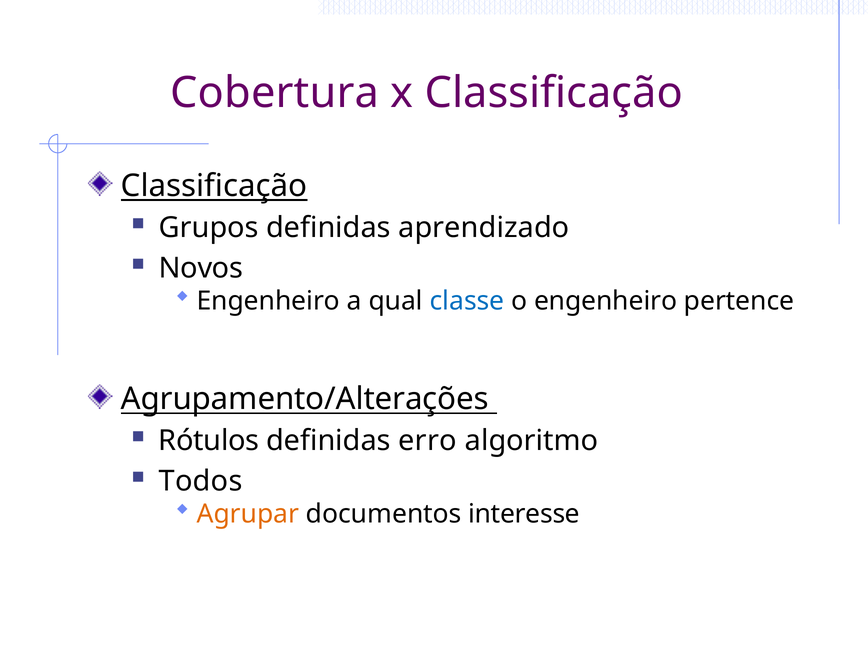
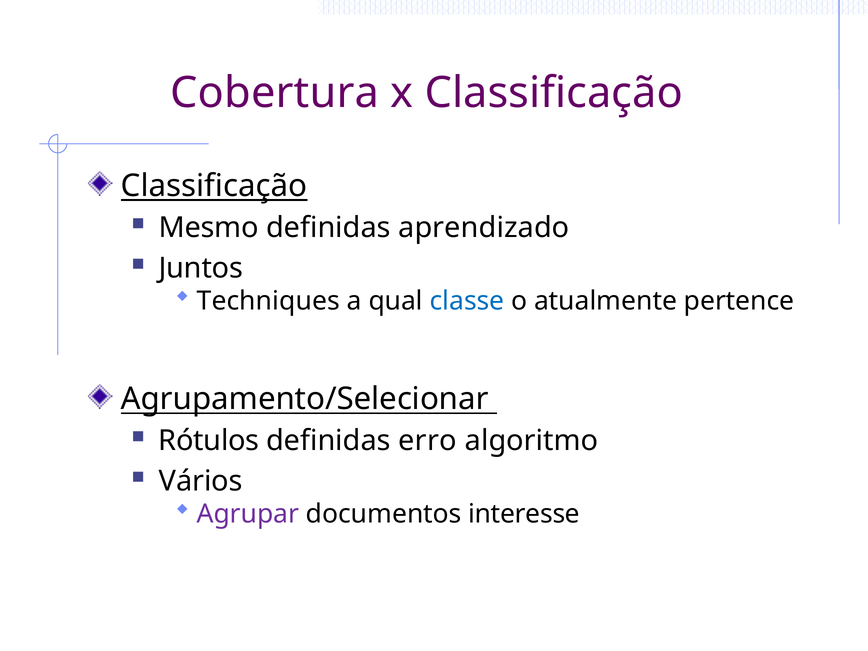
Grupos: Grupos -> Mesmo
Novos: Novos -> Juntos
Engenheiro at (268, 301): Engenheiro -> Techniques
o engenheiro: engenheiro -> atualmente
Agrupamento/Alterações: Agrupamento/Alterações -> Agrupamento/Selecionar
Todos: Todos -> Vários
Agrupar colour: orange -> purple
